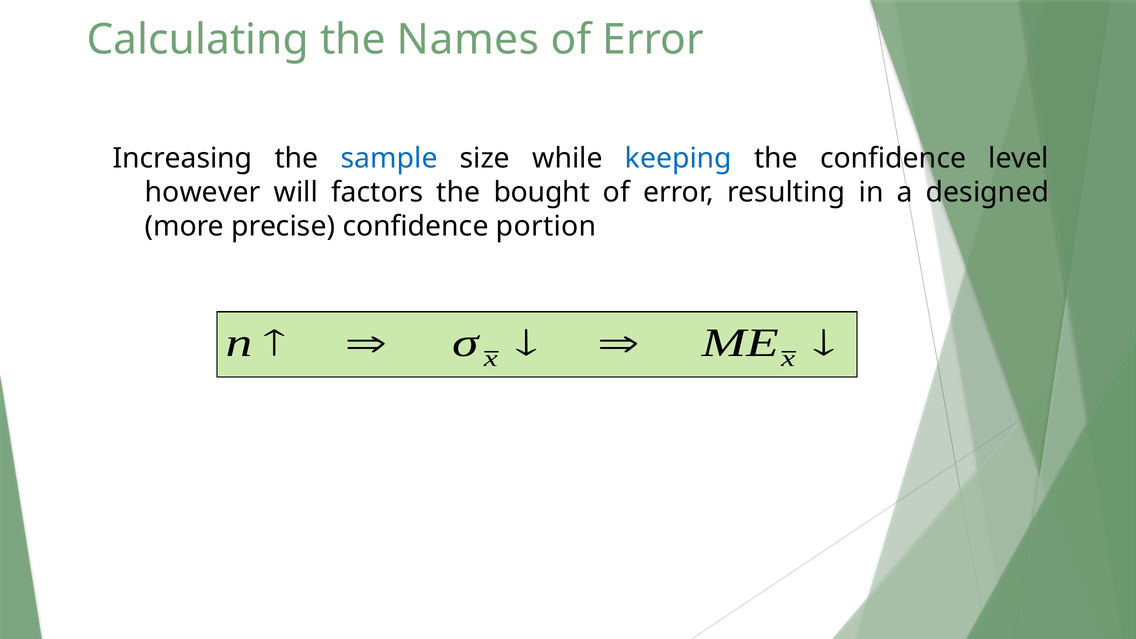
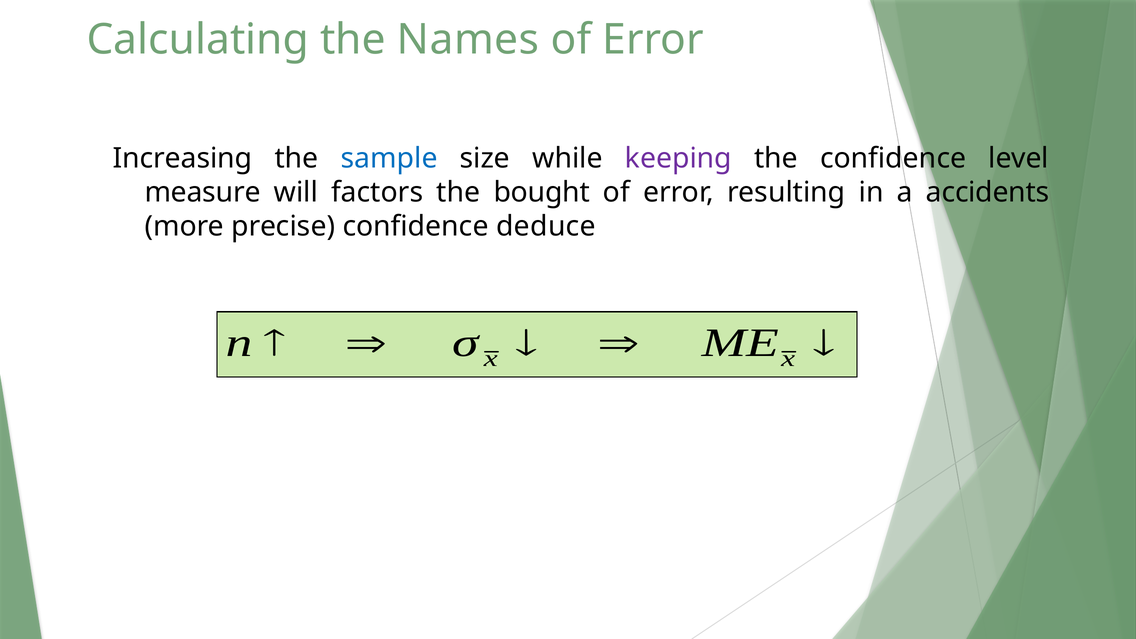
keeping colour: blue -> purple
however: however -> measure
designed: designed -> accidents
portion: portion -> deduce
